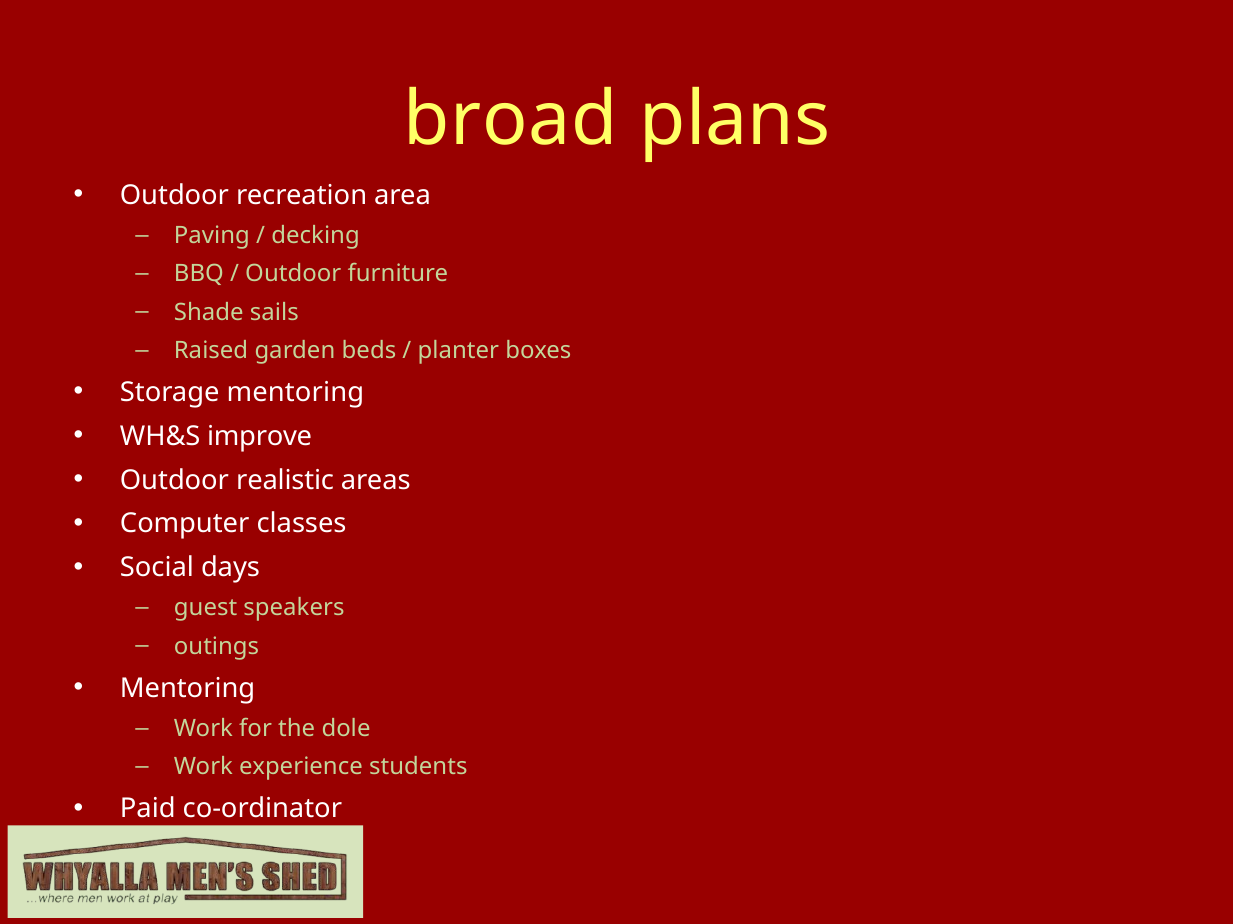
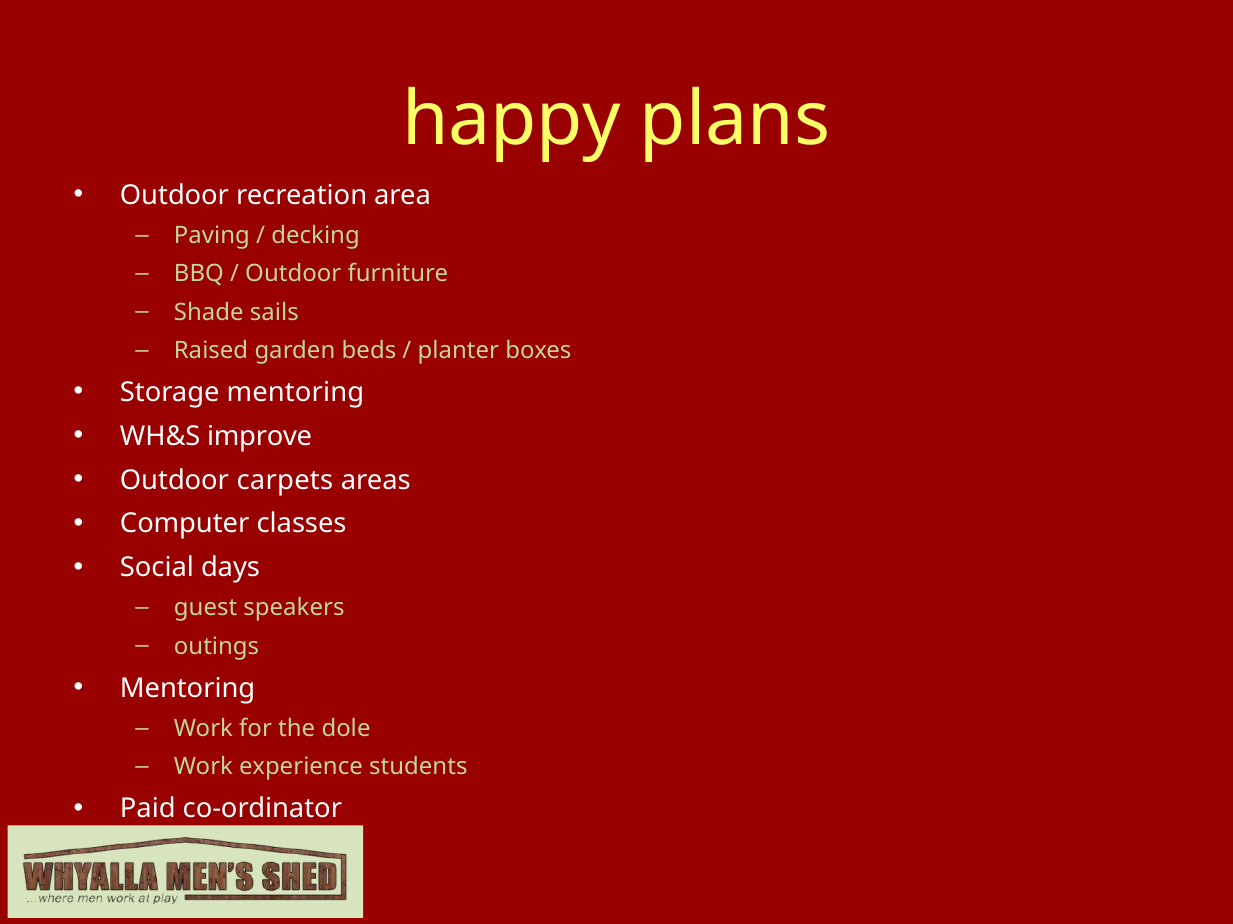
broad: broad -> happy
realistic: realistic -> carpets
